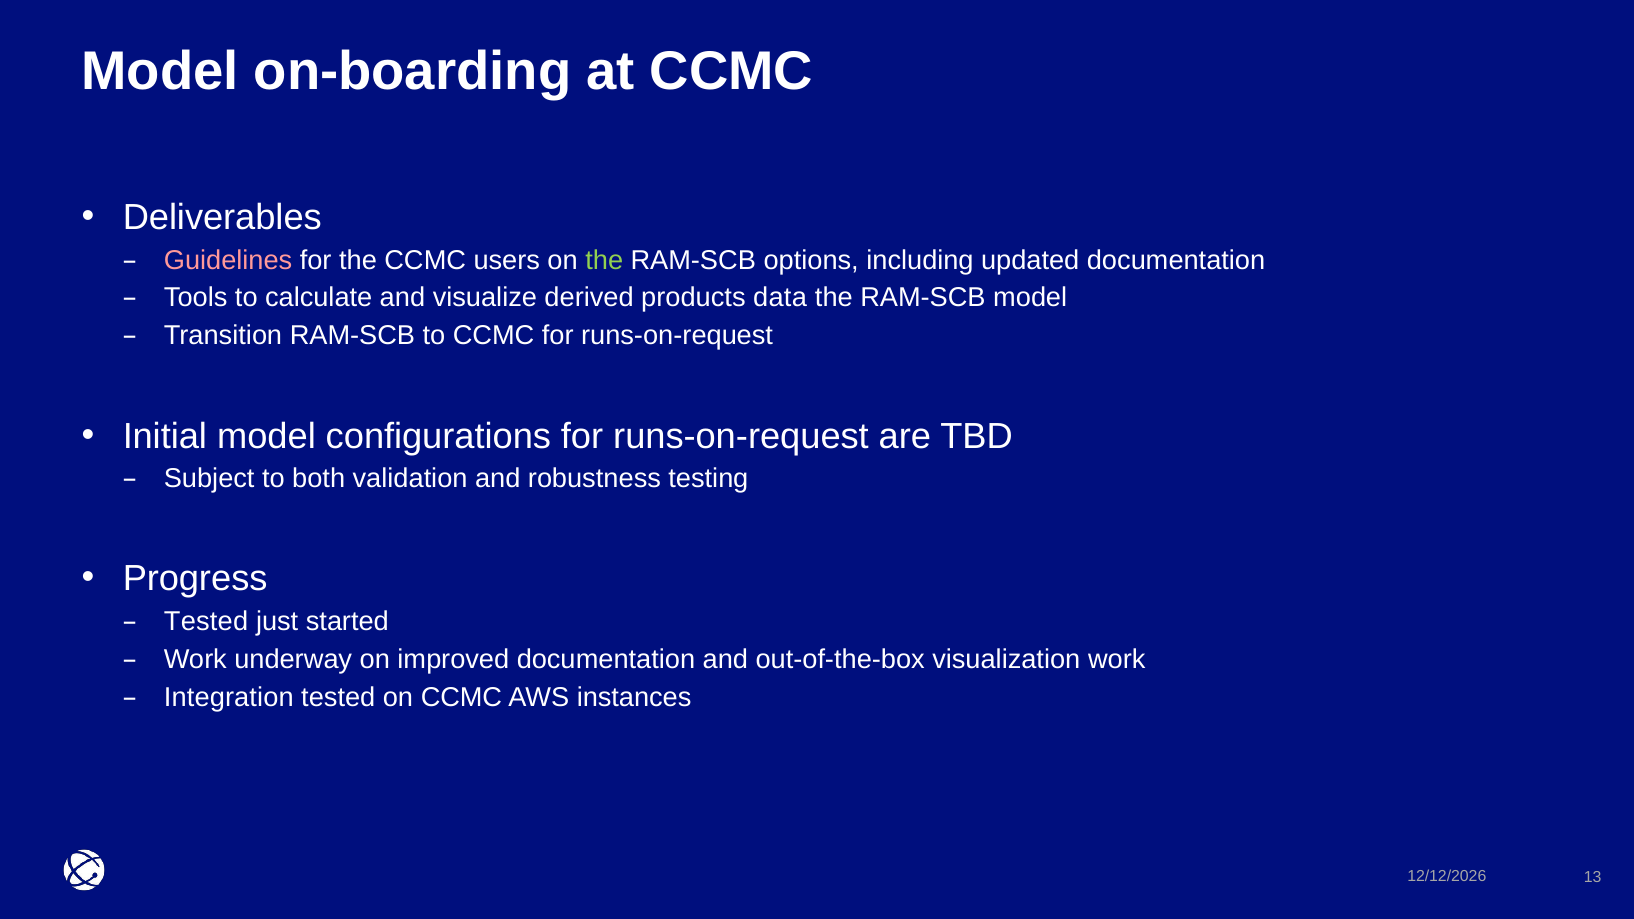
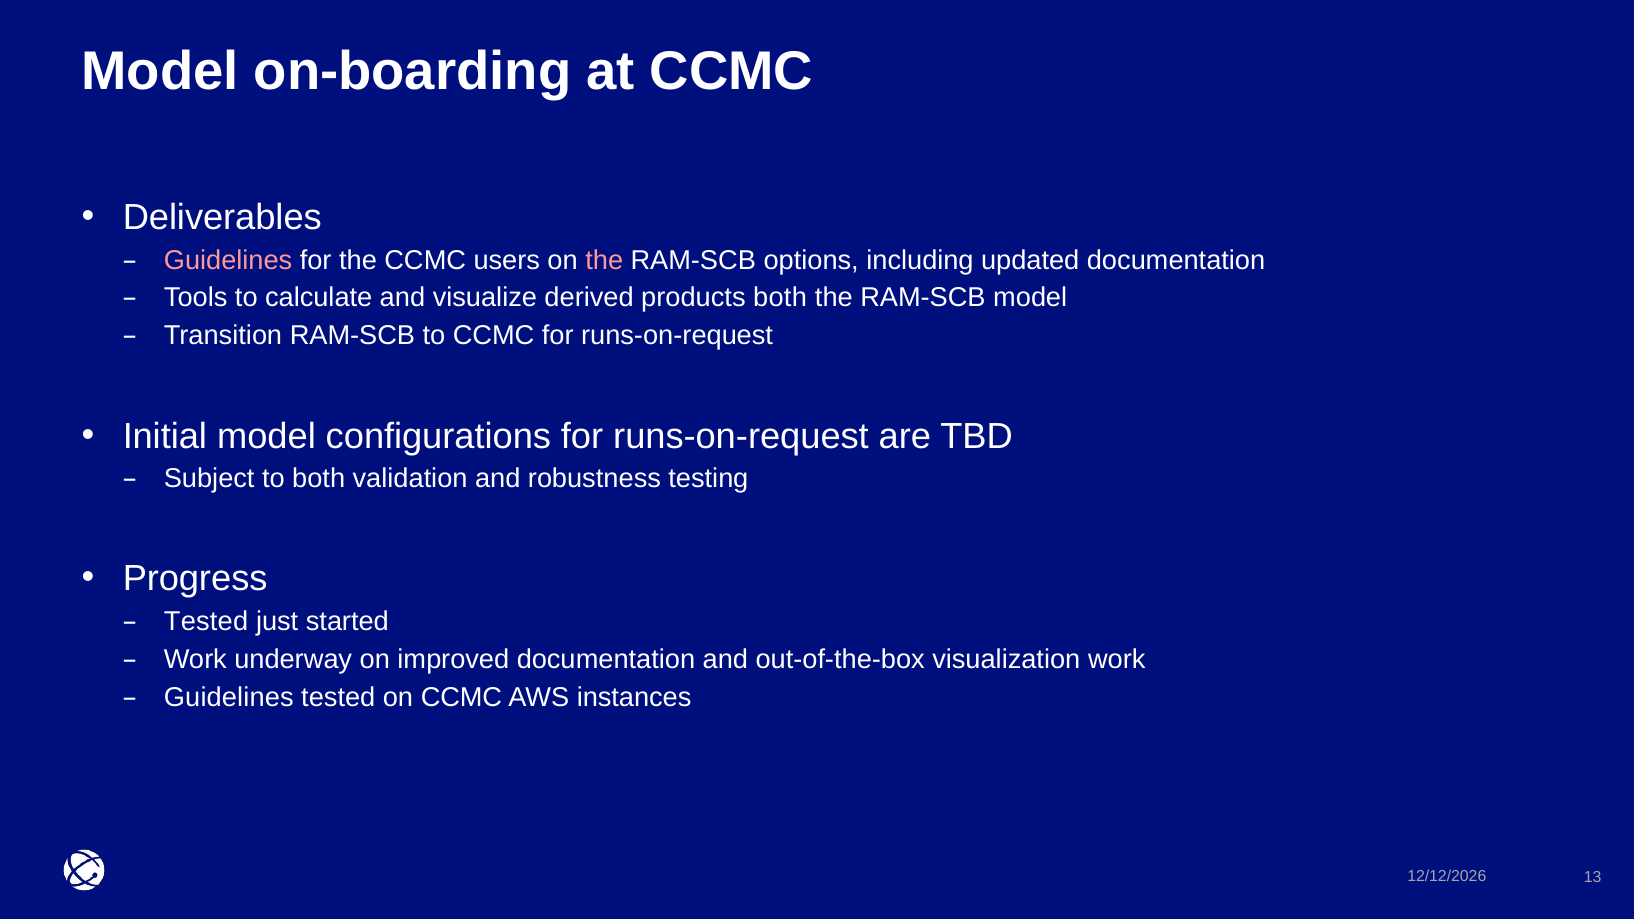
the at (604, 260) colour: light green -> pink
products data: data -> both
Integration at (229, 697): Integration -> Guidelines
